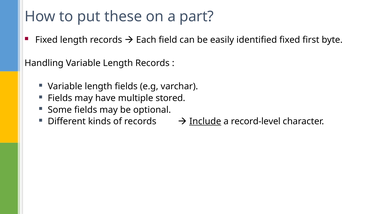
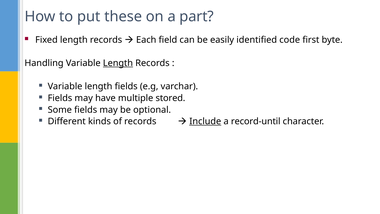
identified fixed: fixed -> code
Length at (118, 63) underline: none -> present
record-level: record-level -> record-until
